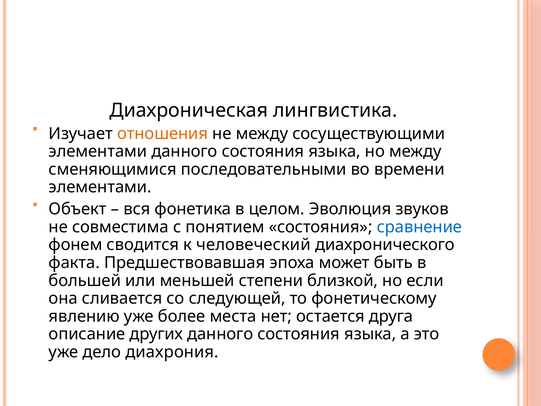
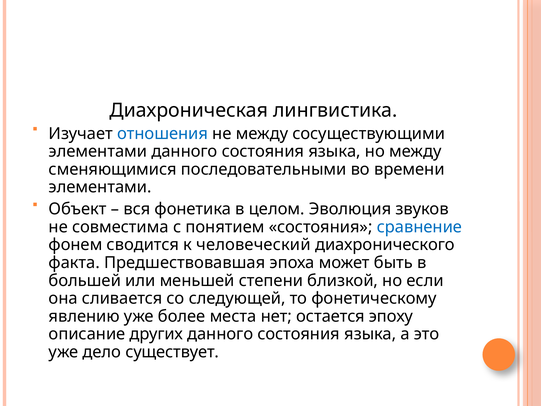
отношения colour: orange -> blue
друга: друга -> эпоху
диахрония: диахрония -> существует
